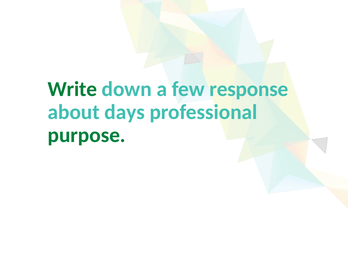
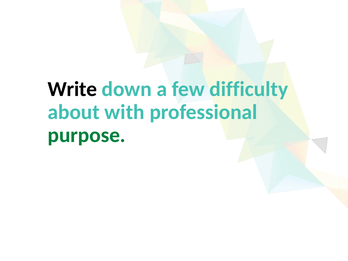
Write colour: green -> black
response: response -> difficulty
days: days -> with
